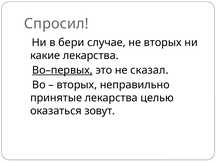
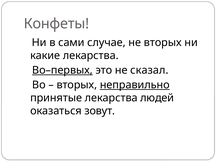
Спросил: Спросил -> Конфеты
бери: бери -> сами
неправильно underline: none -> present
целью: целью -> людей
